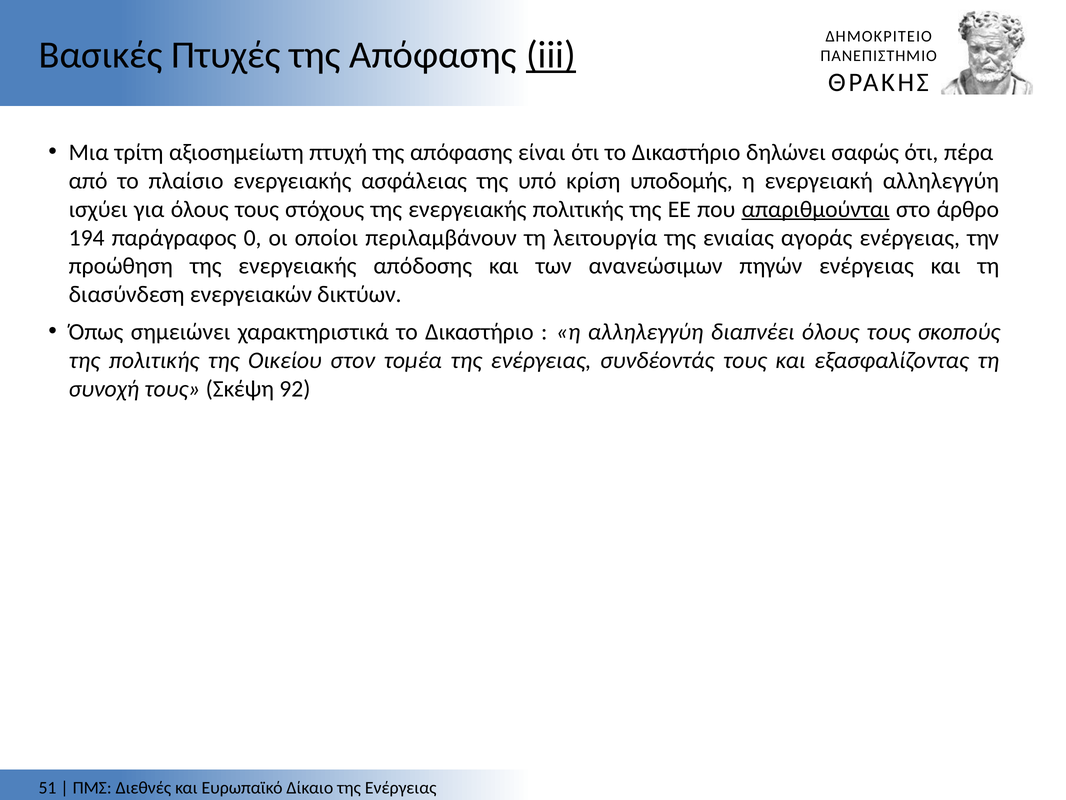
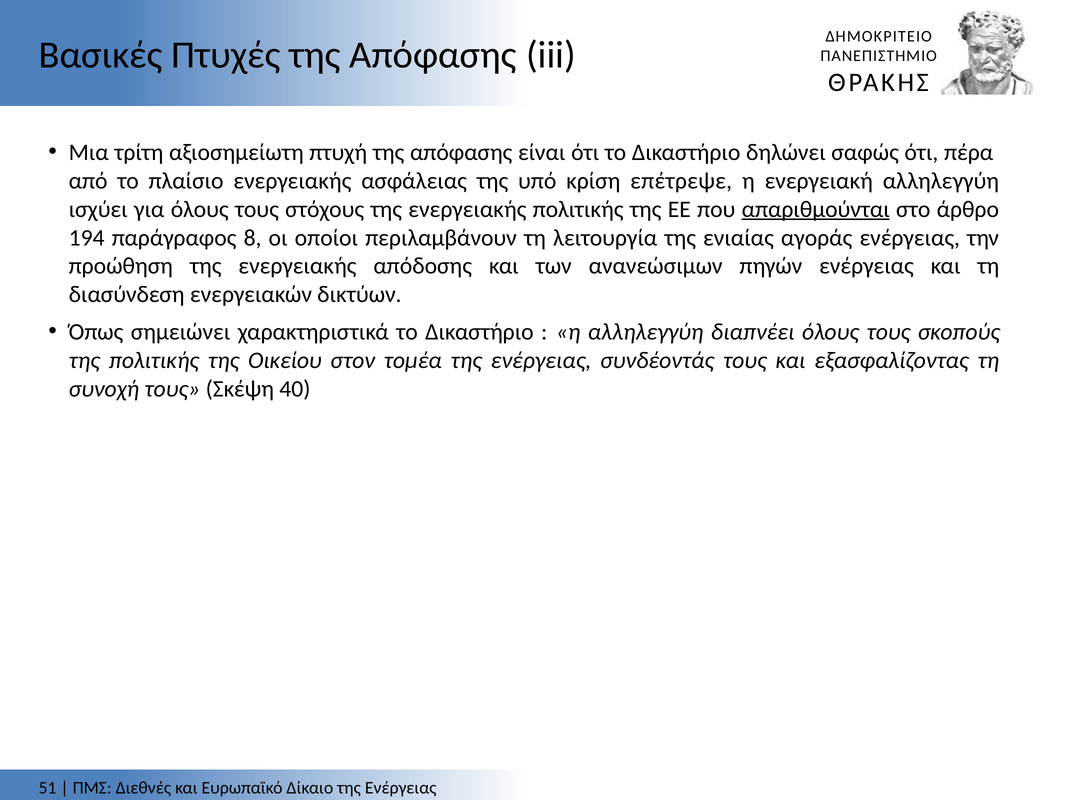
iii underline: present -> none
υποδομής: υποδομής -> επέτρεψε
0: 0 -> 8
92: 92 -> 40
